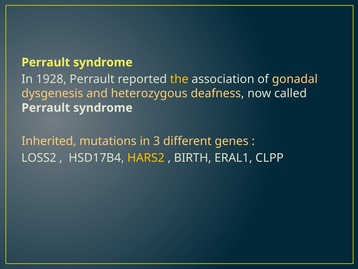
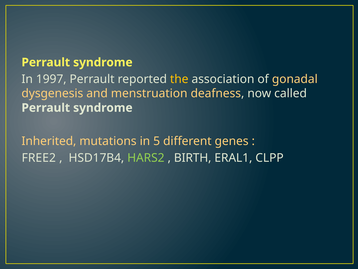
1928: 1928 -> 1997
heterozygous: heterozygous -> menstruation
3: 3 -> 5
LOSS2: LOSS2 -> FREE2
HARS2 colour: yellow -> light green
